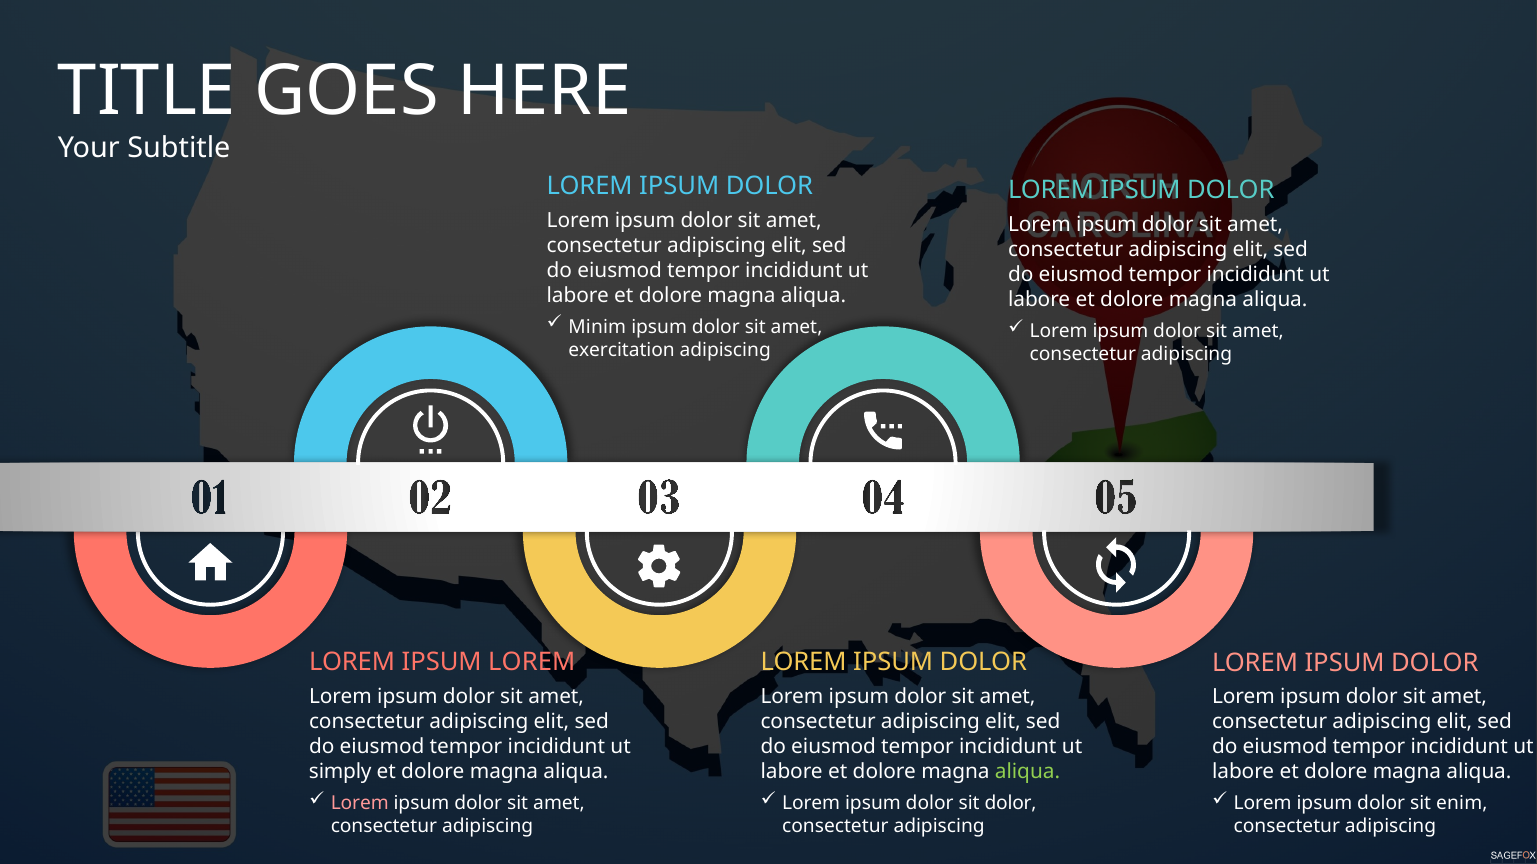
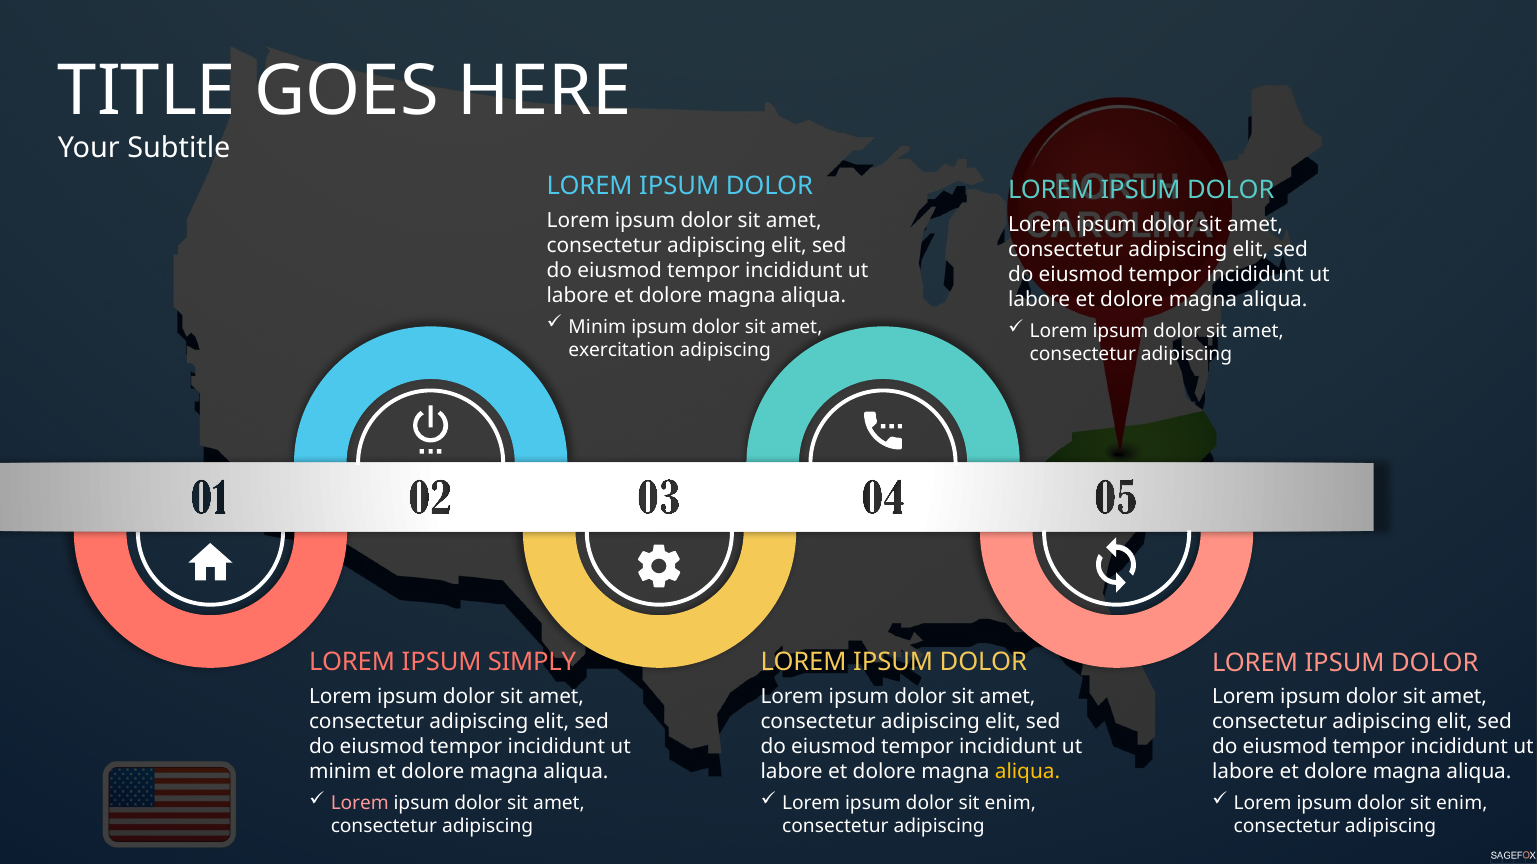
IPSUM LOREM: LOREM -> SIMPLY
simply at (340, 772): simply -> minim
aliqua at (1027, 772) colour: light green -> yellow
dolor at (1011, 803): dolor -> enim
